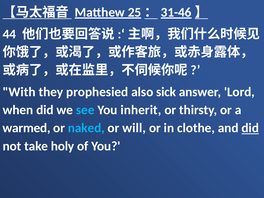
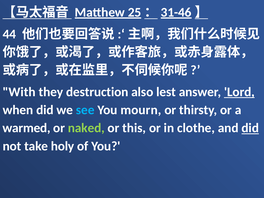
prophesied: prophesied -> destruction
sick: sick -> lest
Lord underline: none -> present
inherit: inherit -> mourn
naked colour: light blue -> light green
will: will -> this
